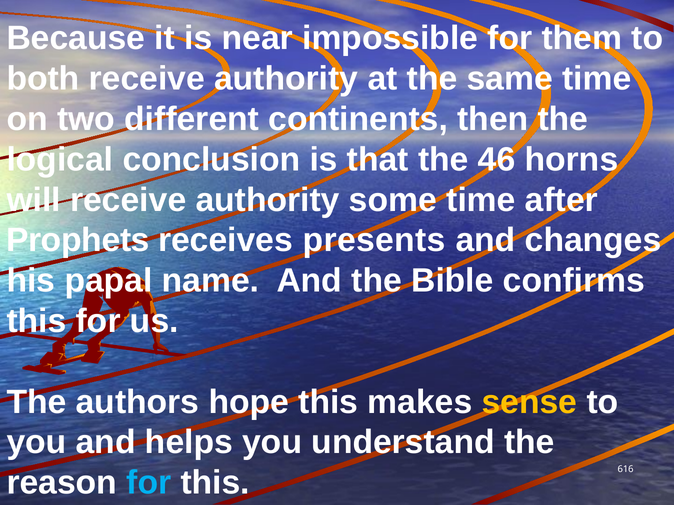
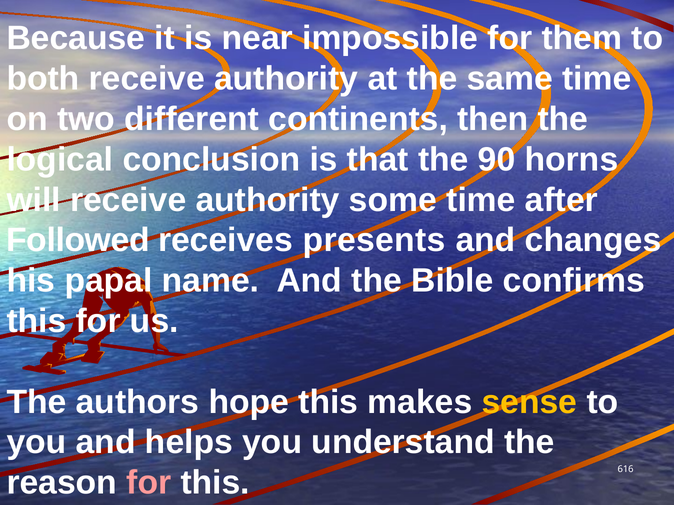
46: 46 -> 90
Prophets: Prophets -> Followed
for at (149, 483) colour: light blue -> pink
